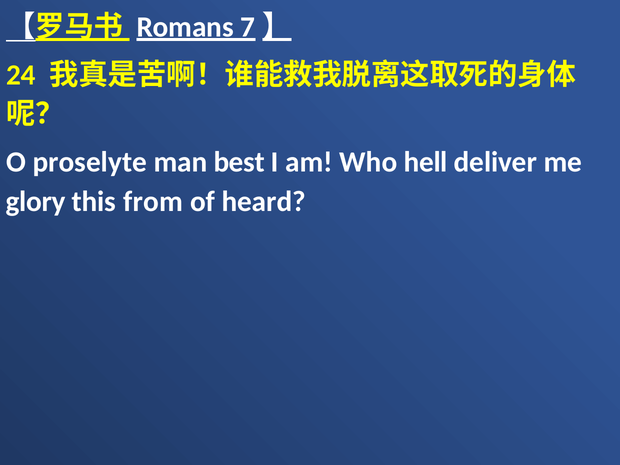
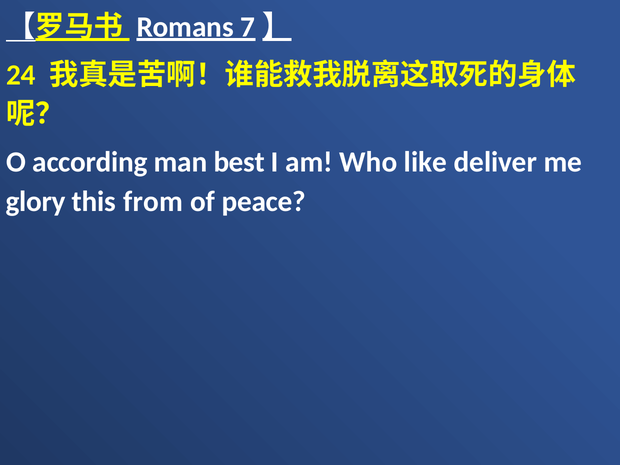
proselyte: proselyte -> according
hell: hell -> like
heard: heard -> peace
